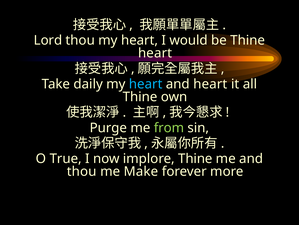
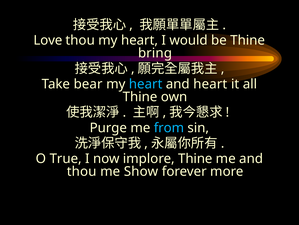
Lord: Lord -> Love
heart at (155, 53): heart -> bring
daily: daily -> bear
from colour: light green -> light blue
Make: Make -> Show
